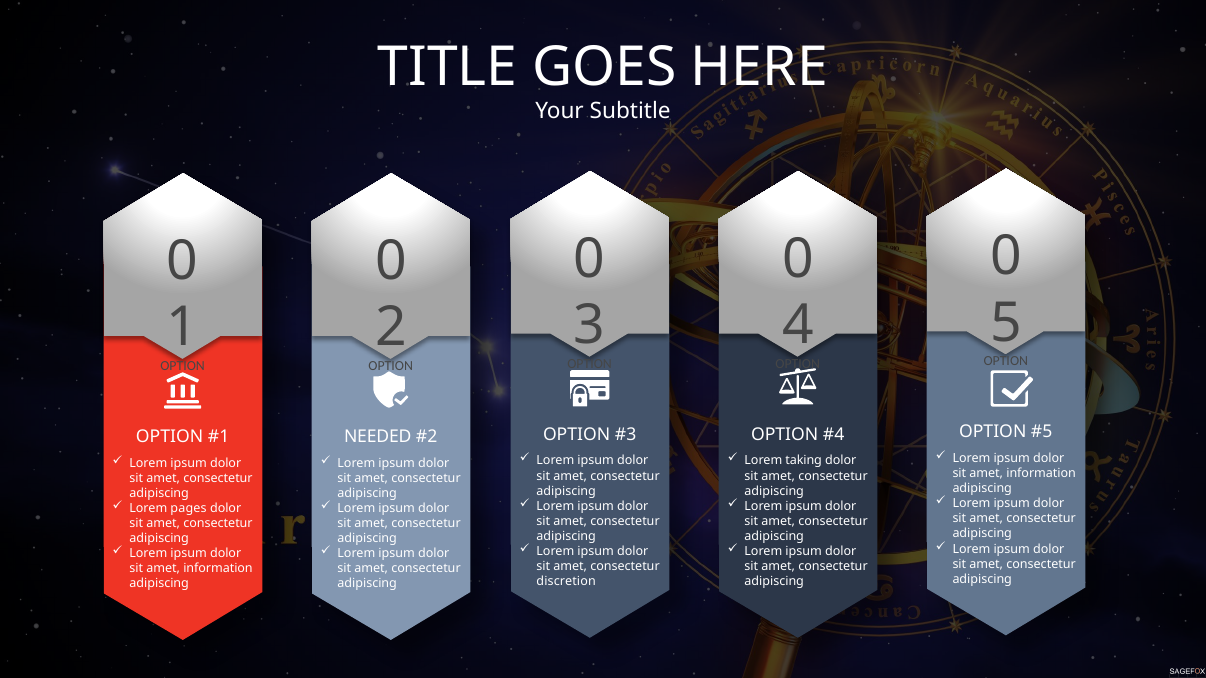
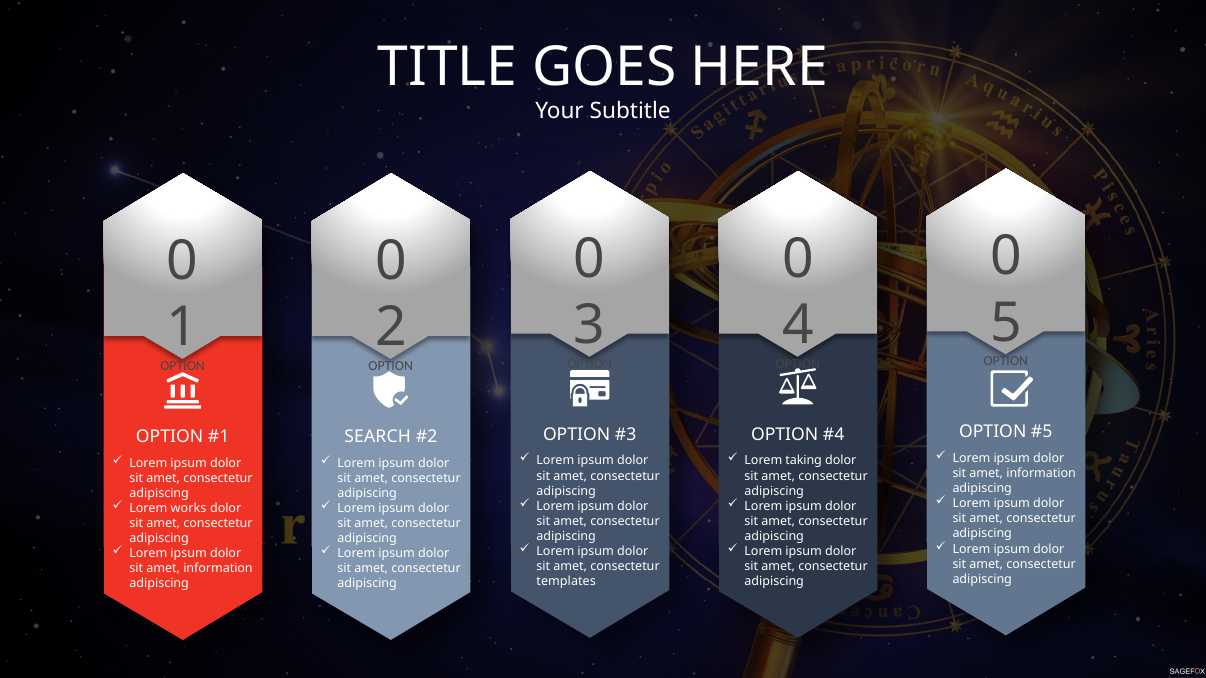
NEEDED: NEEDED -> SEARCH
pages: pages -> works
discretion: discretion -> templates
